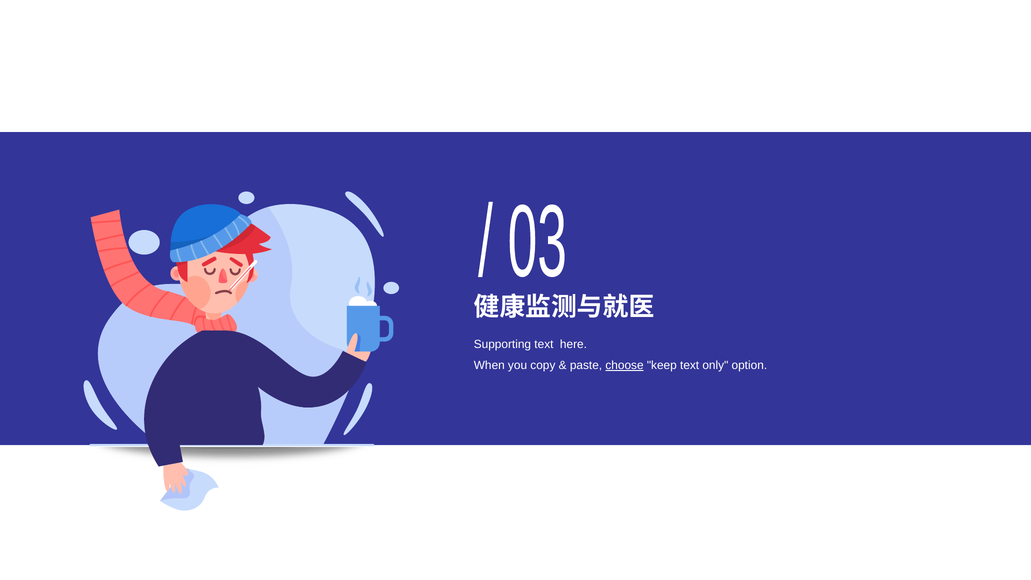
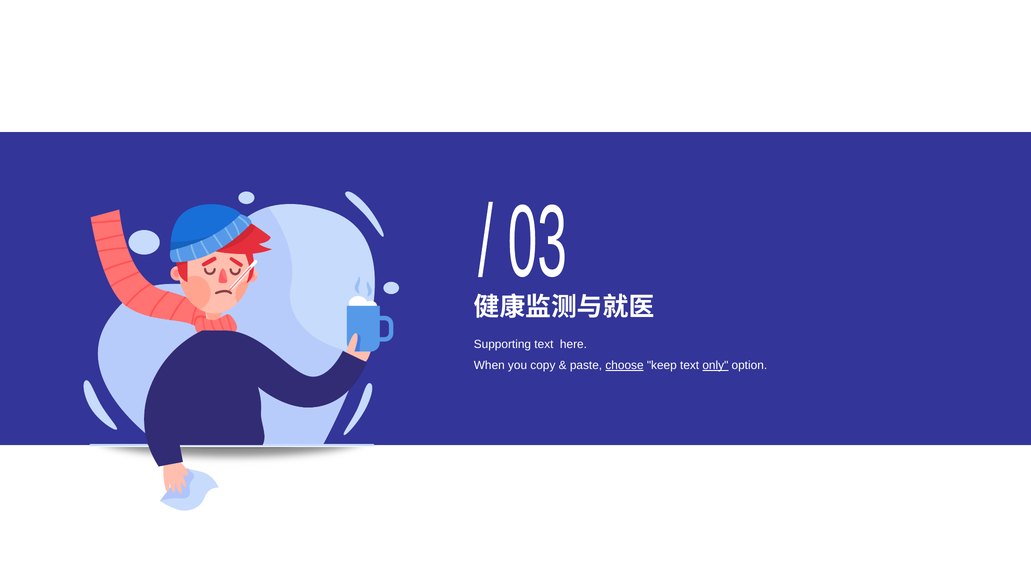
only underline: none -> present
